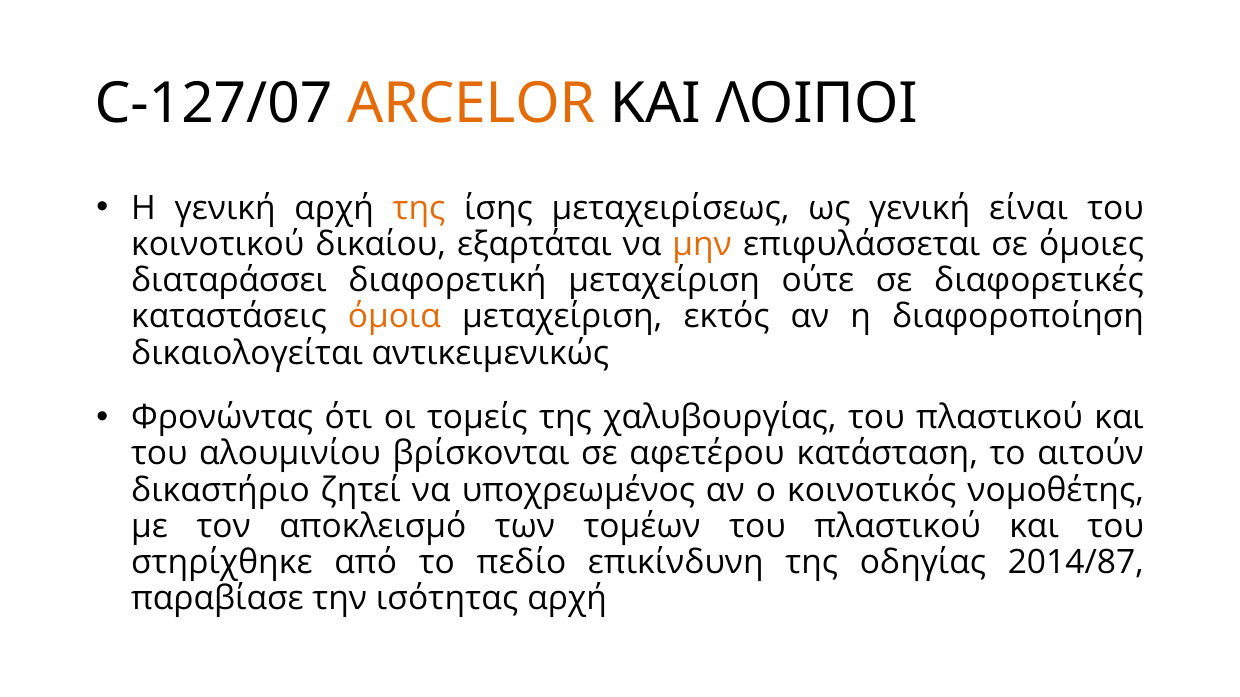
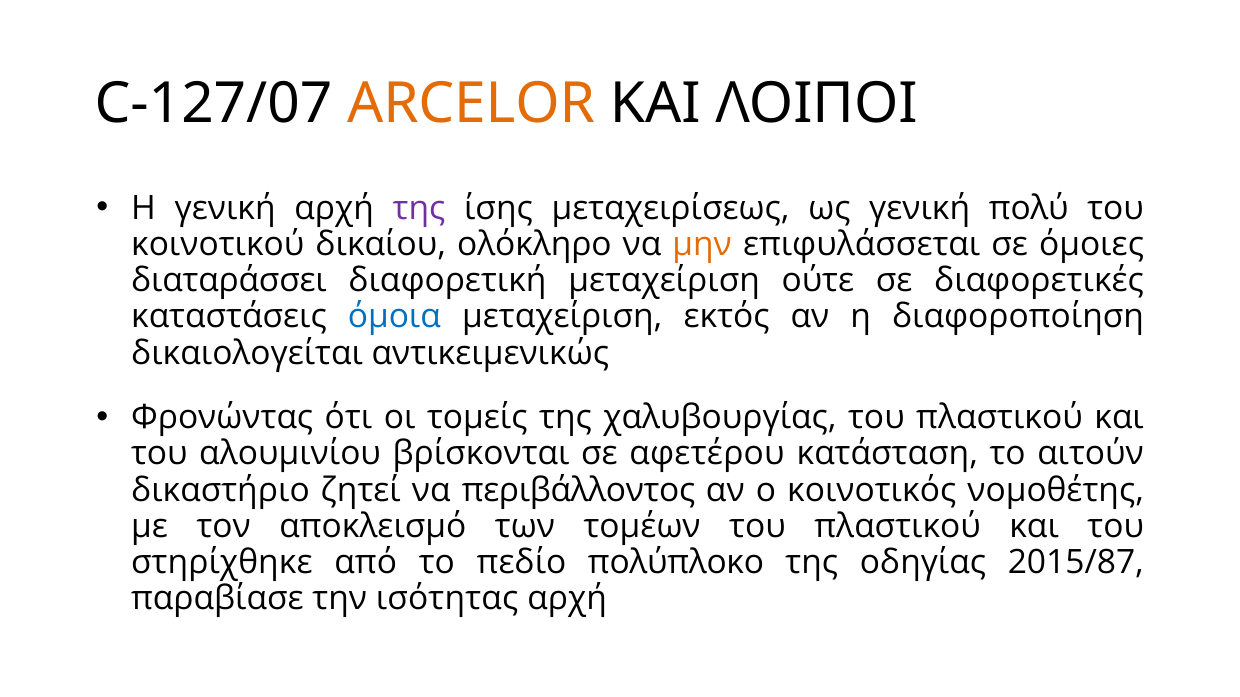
της at (419, 208) colour: orange -> purple
είναι: είναι -> πολύ
εξαρτάται: εξαρτάται -> ολόκληρο
όμοια colour: orange -> blue
υποχρεωμένος: υποχρεωμένος -> περιβάλλοντος
επικίνδυνη: επικίνδυνη -> πολύπλοκο
2014/87: 2014/87 -> 2015/87
